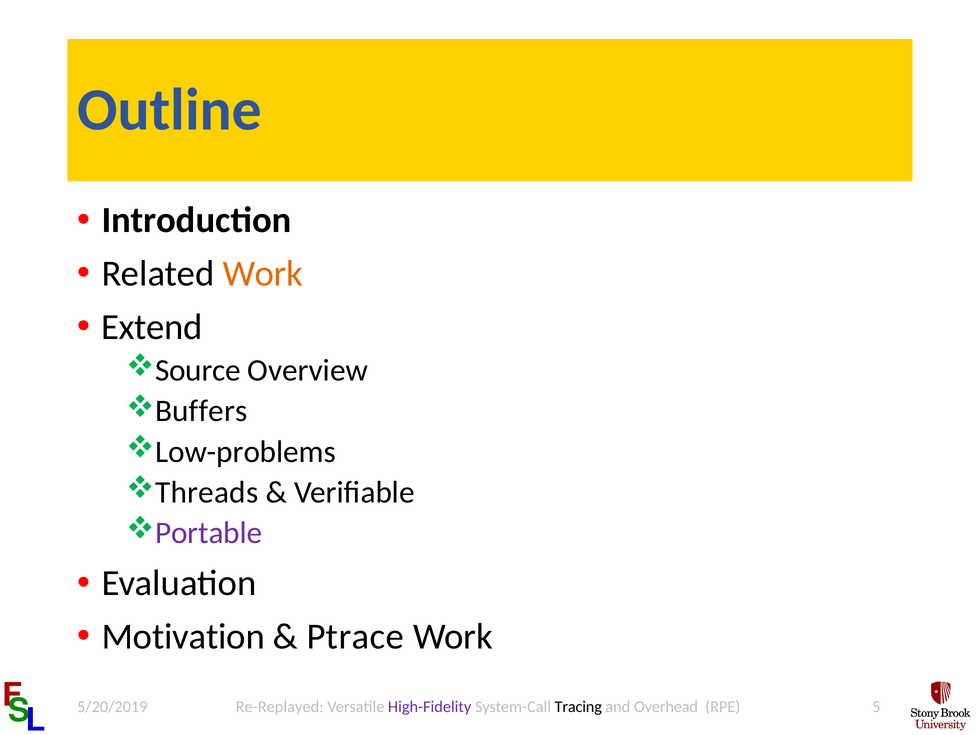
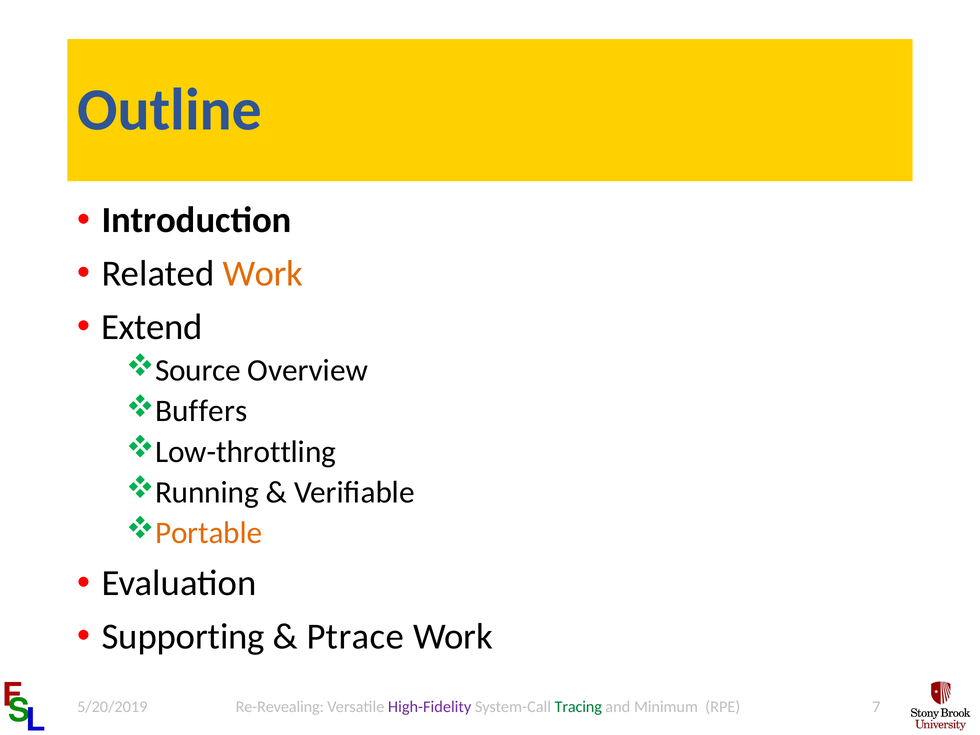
Low-problems: Low-problems -> Low-throttling
Threads: Threads -> Running
Portable colour: purple -> orange
Motivation: Motivation -> Supporting
Re-Replayed: Re-Replayed -> Re-Revealing
Tracing colour: black -> green
Overhead: Overhead -> Minimum
5: 5 -> 7
